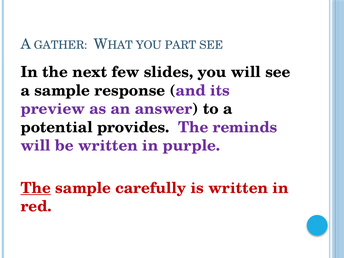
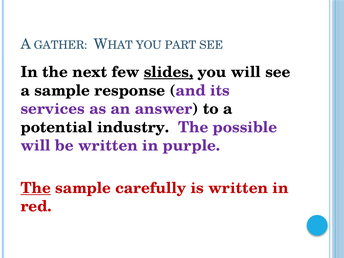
slides underline: none -> present
preview: preview -> services
provides: provides -> industry
reminds: reminds -> possible
